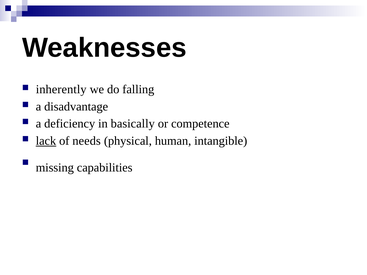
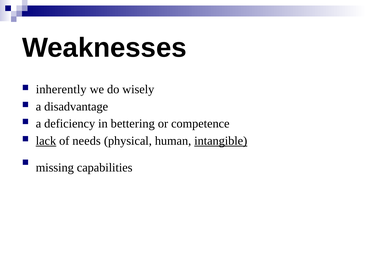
falling: falling -> wisely
basically: basically -> bettering
intangible underline: none -> present
